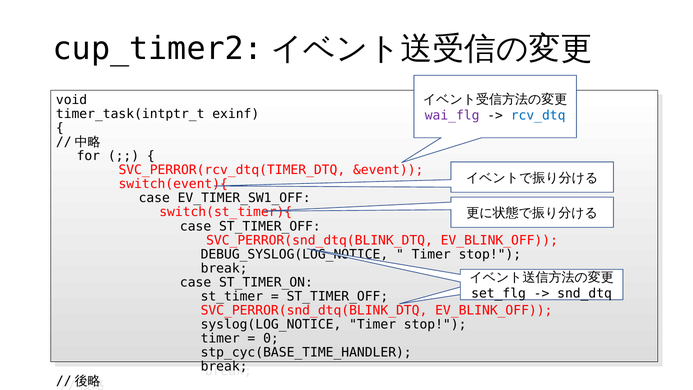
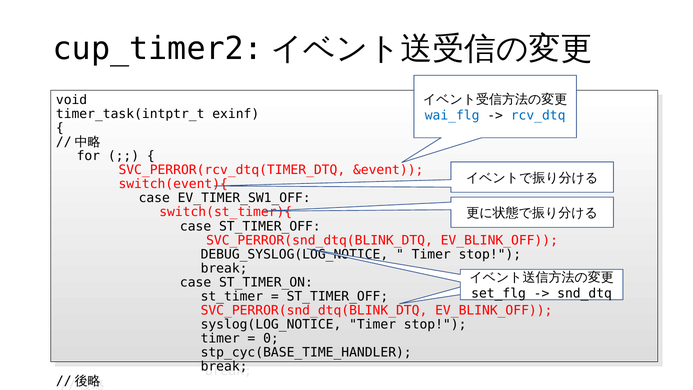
wai_flg colour: purple -> blue
